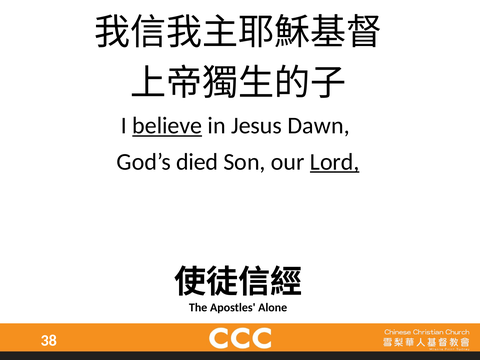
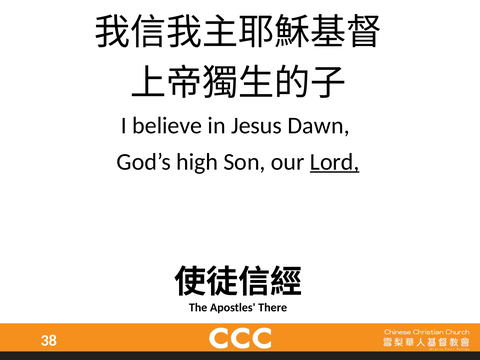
believe underline: present -> none
died: died -> high
Alone: Alone -> There
